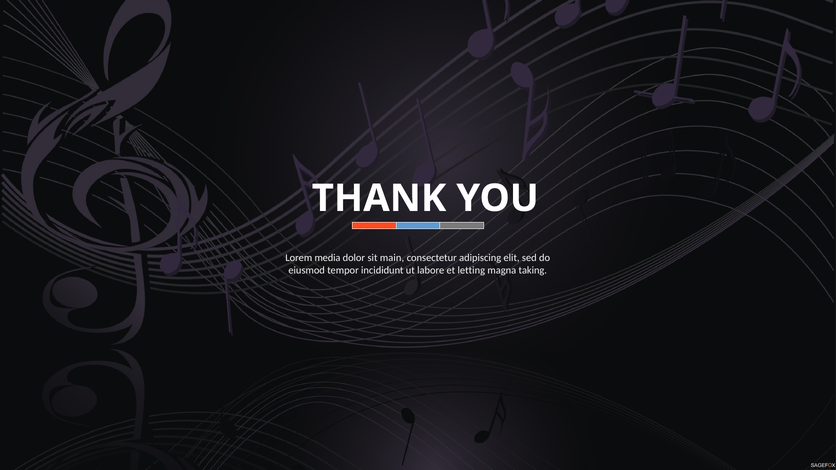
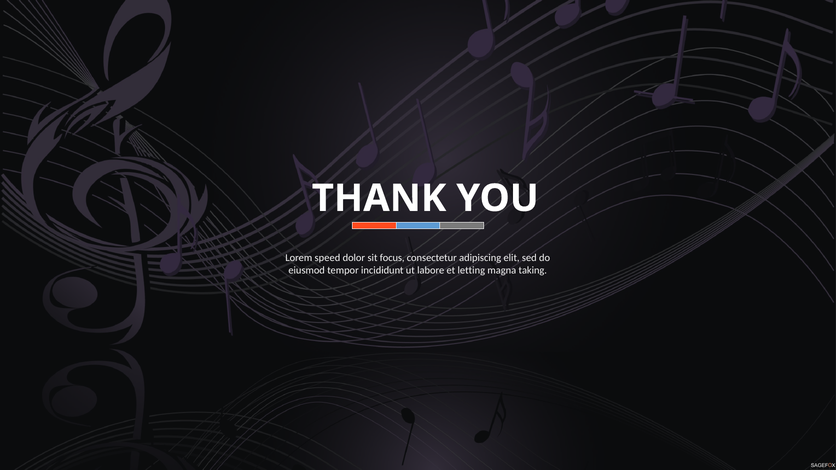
media: media -> speed
main: main -> focus
